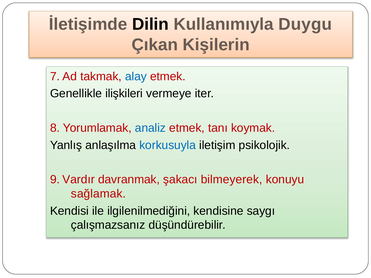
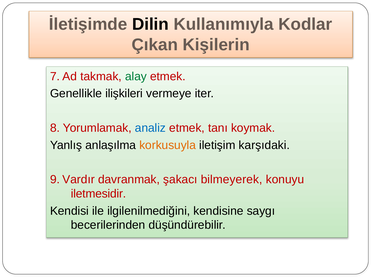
Duygu: Duygu -> Kodlar
alay colour: blue -> green
korkusuyla colour: blue -> orange
psikolojik: psikolojik -> karşıdaki
sağlamak: sağlamak -> iletmesidir
çalışmazsanız: çalışmazsanız -> becerilerinden
